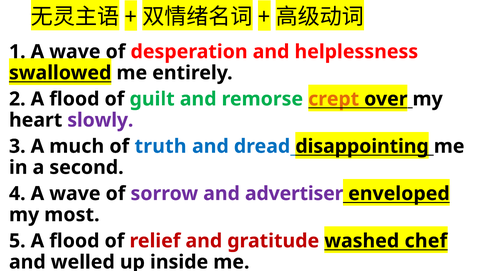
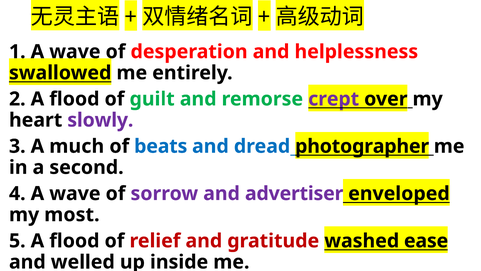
crept colour: orange -> purple
truth: truth -> beats
disappointing: disappointing -> photographer
chef: chef -> ease
